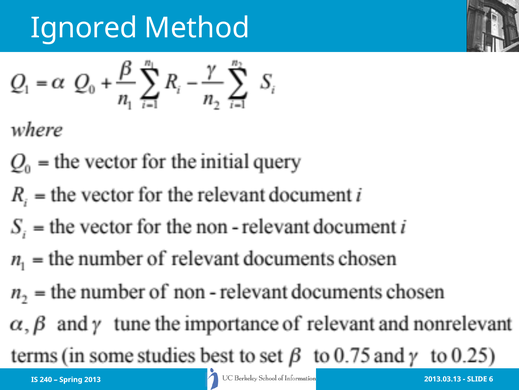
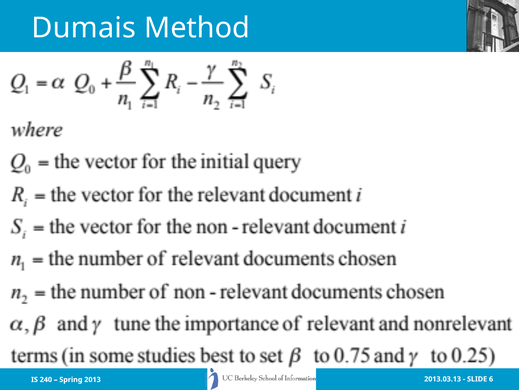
Ignored: Ignored -> Dumais
